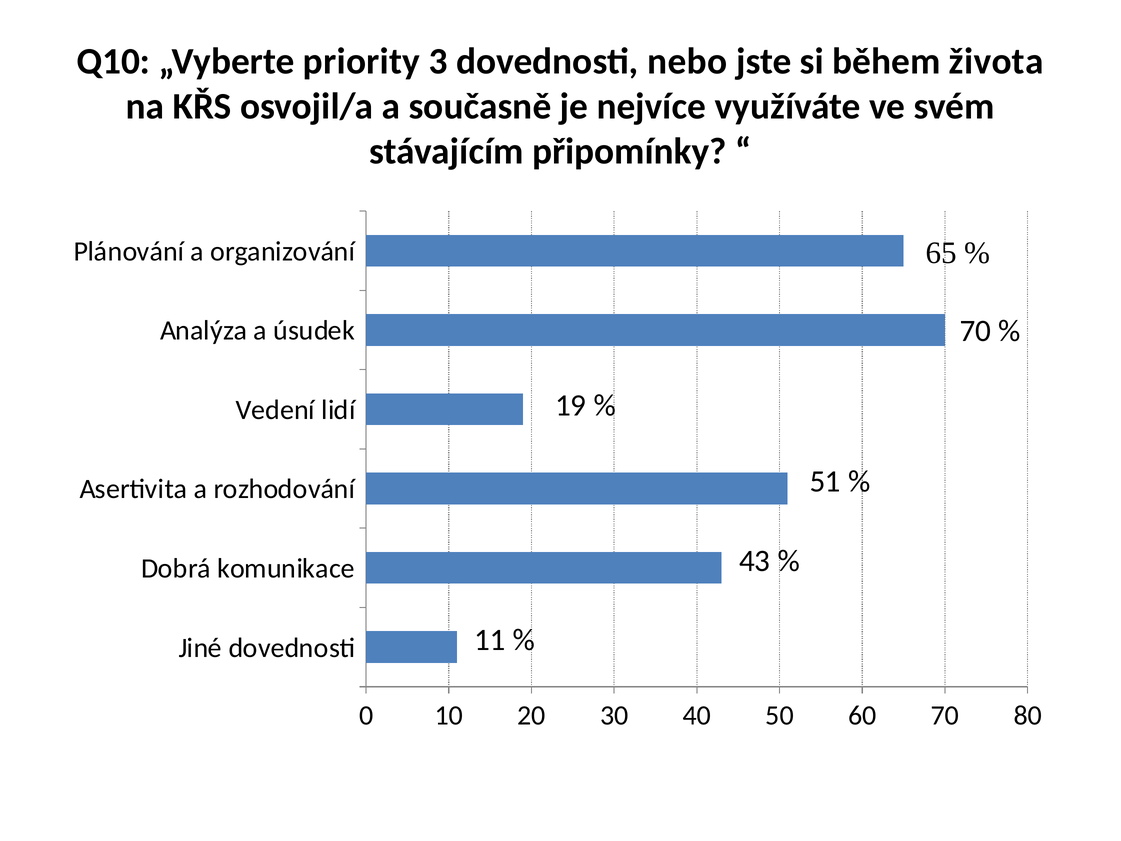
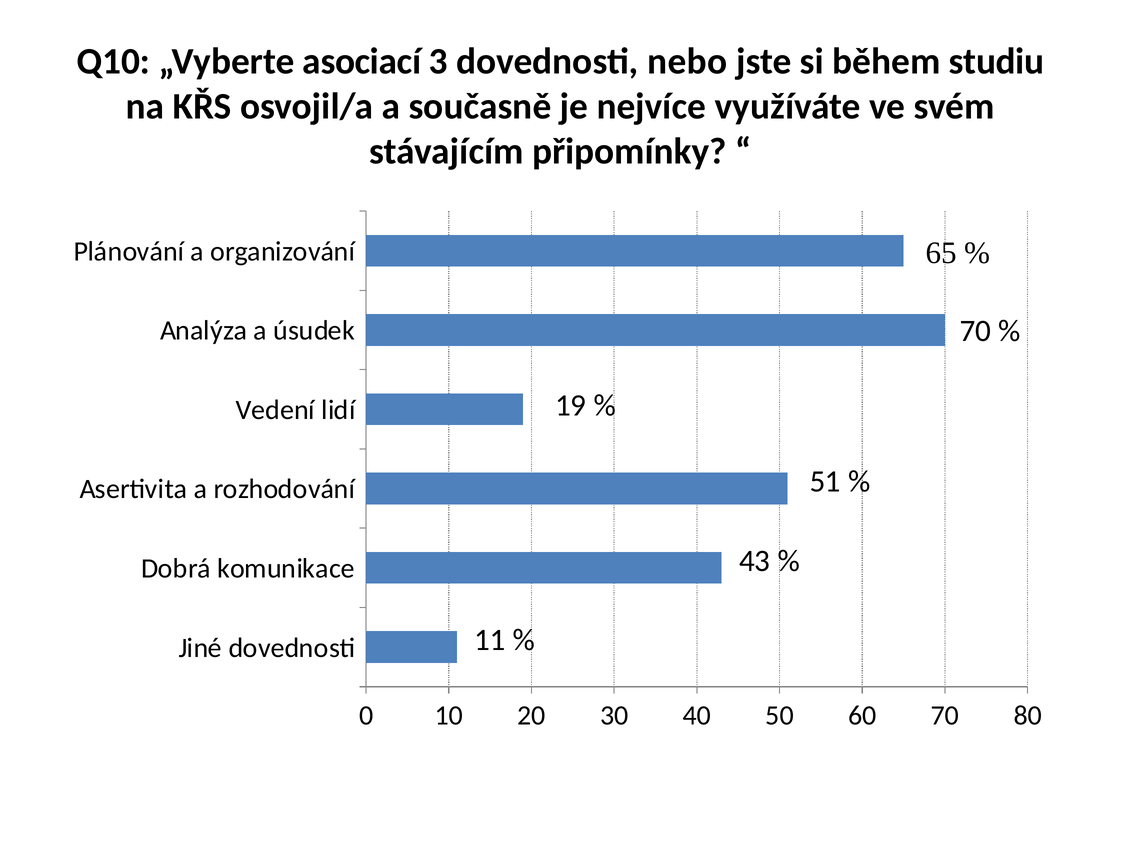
priority: priority -> asociací
života: života -> studiu
